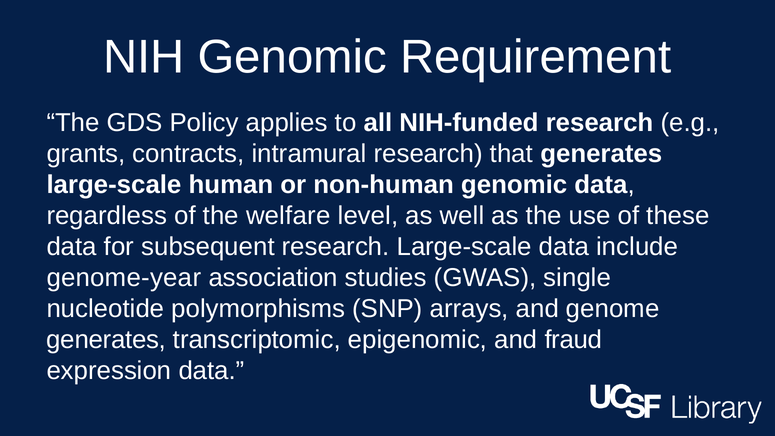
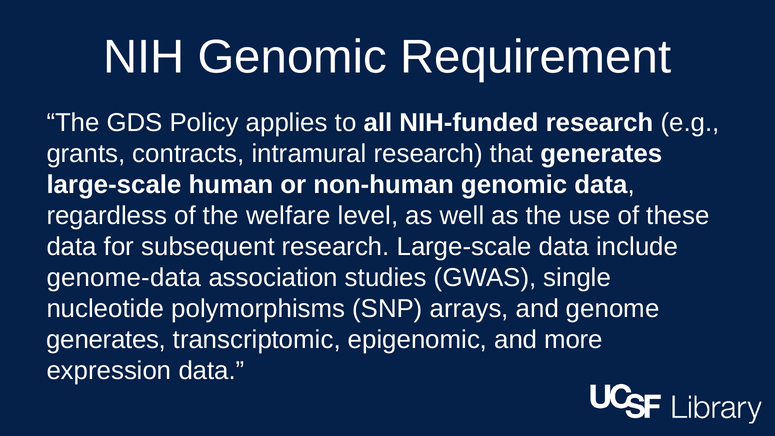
genome-year: genome-year -> genome-data
fraud: fraud -> more
